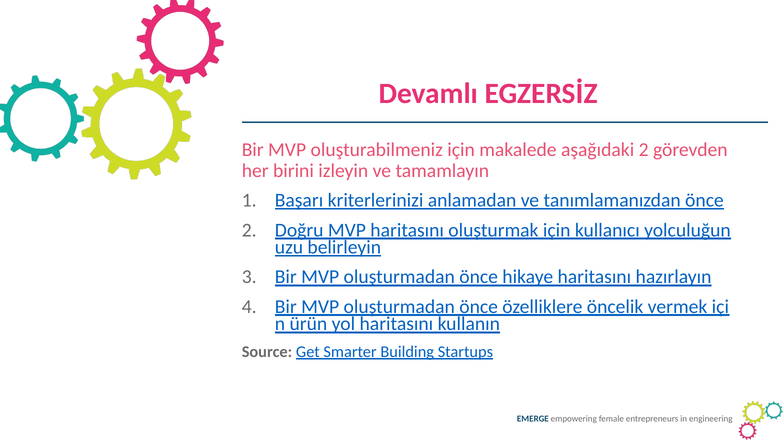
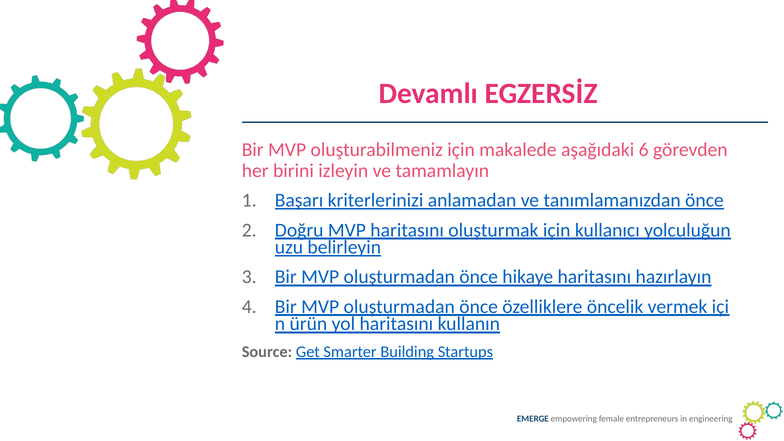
aşağıdaki 2: 2 -> 6
